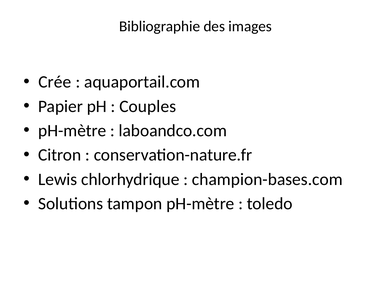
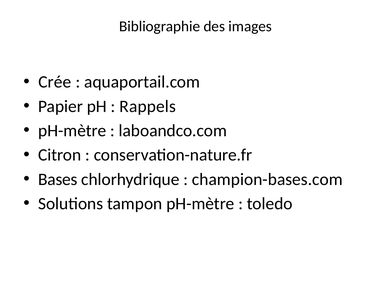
Couples: Couples -> Rappels
Lewis: Lewis -> Bases
